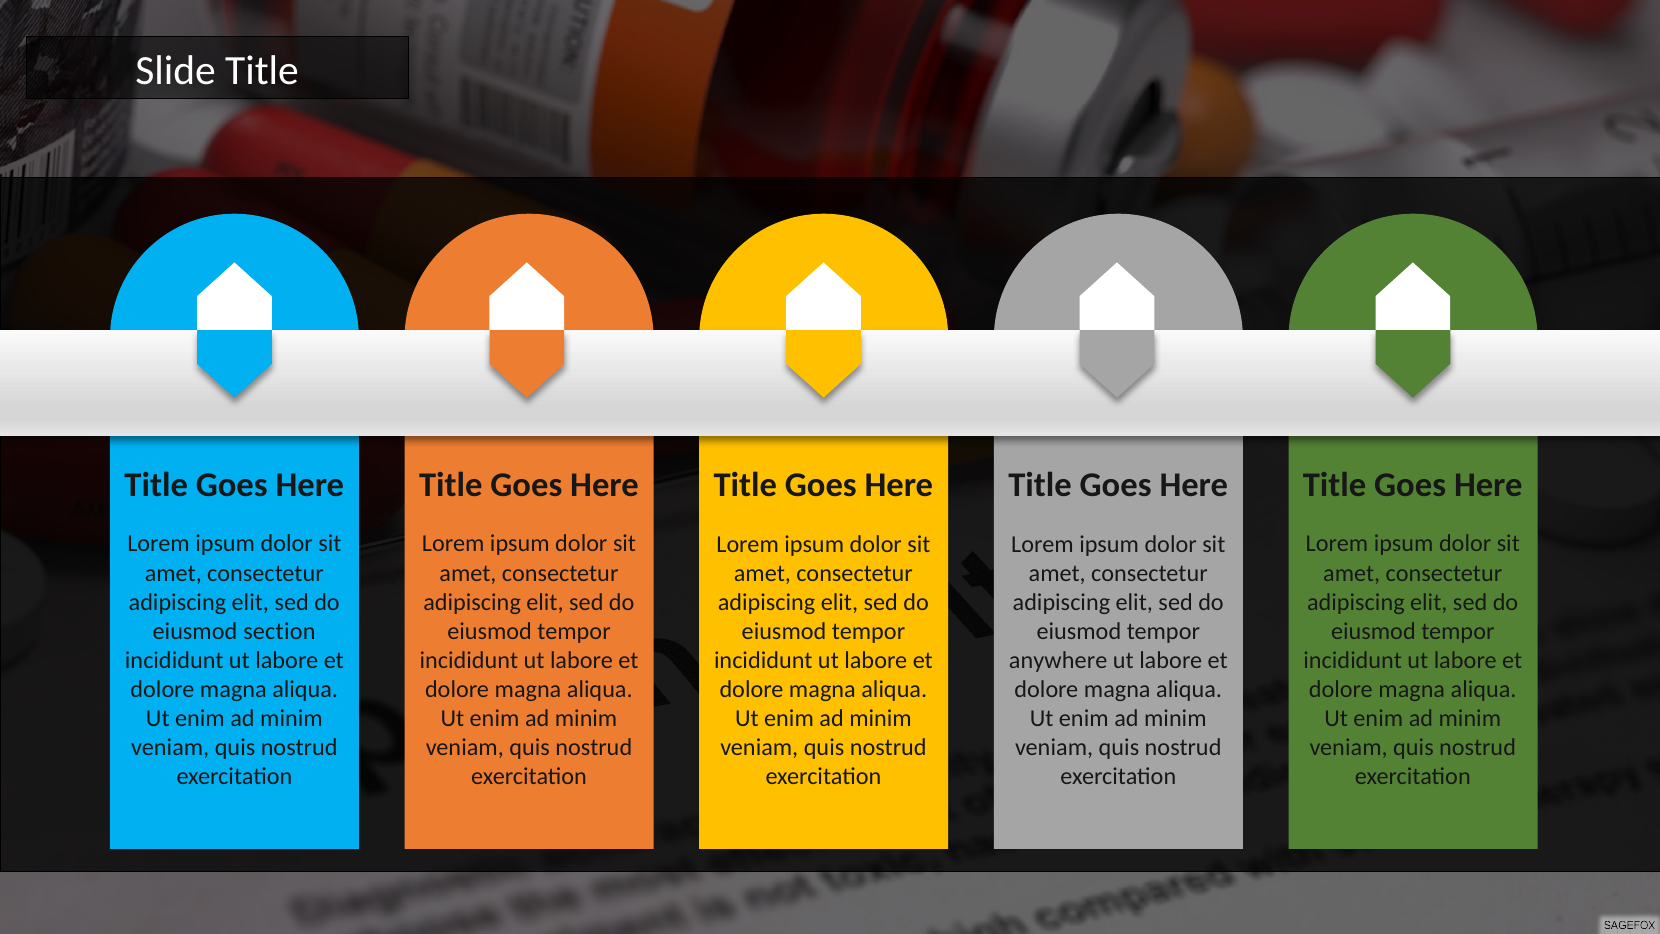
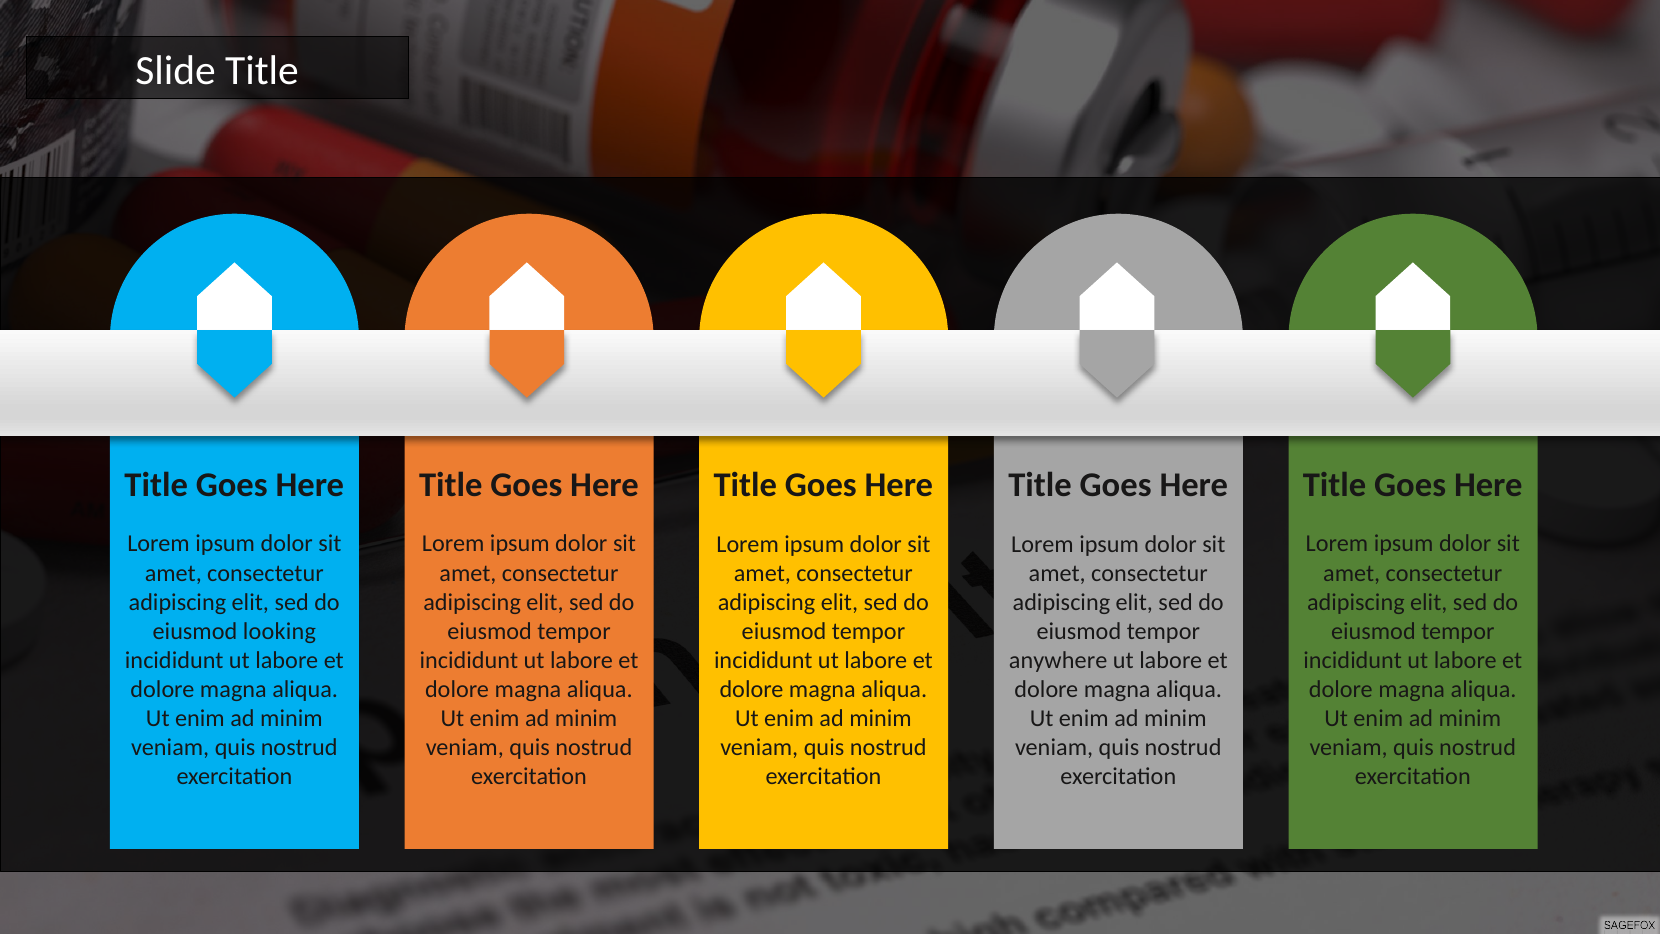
section: section -> looking
